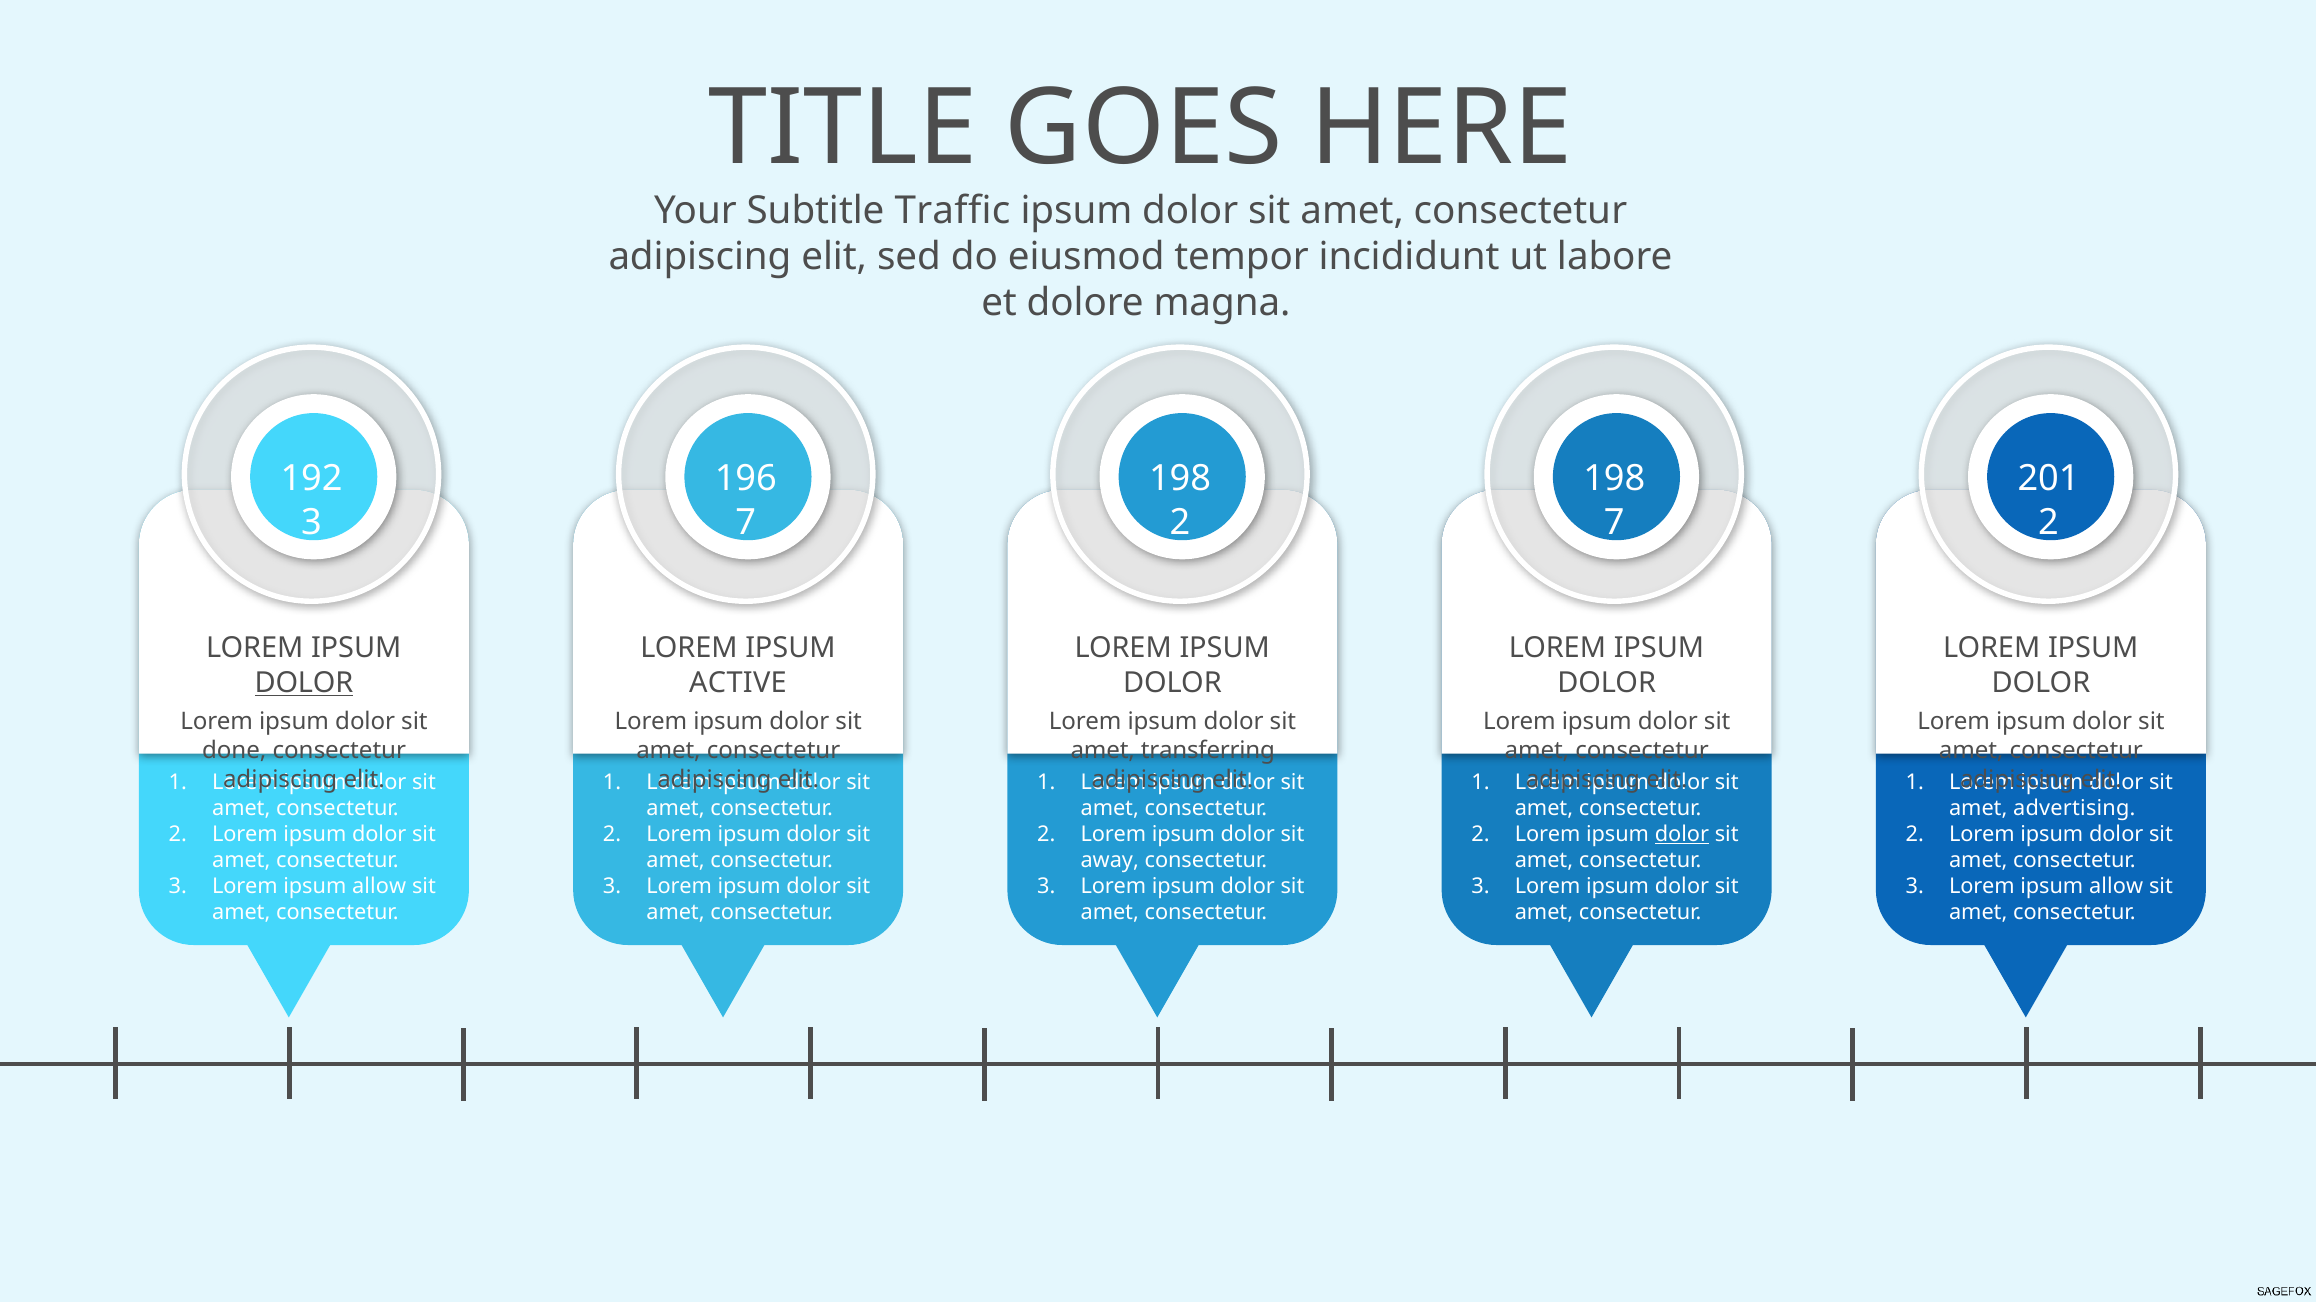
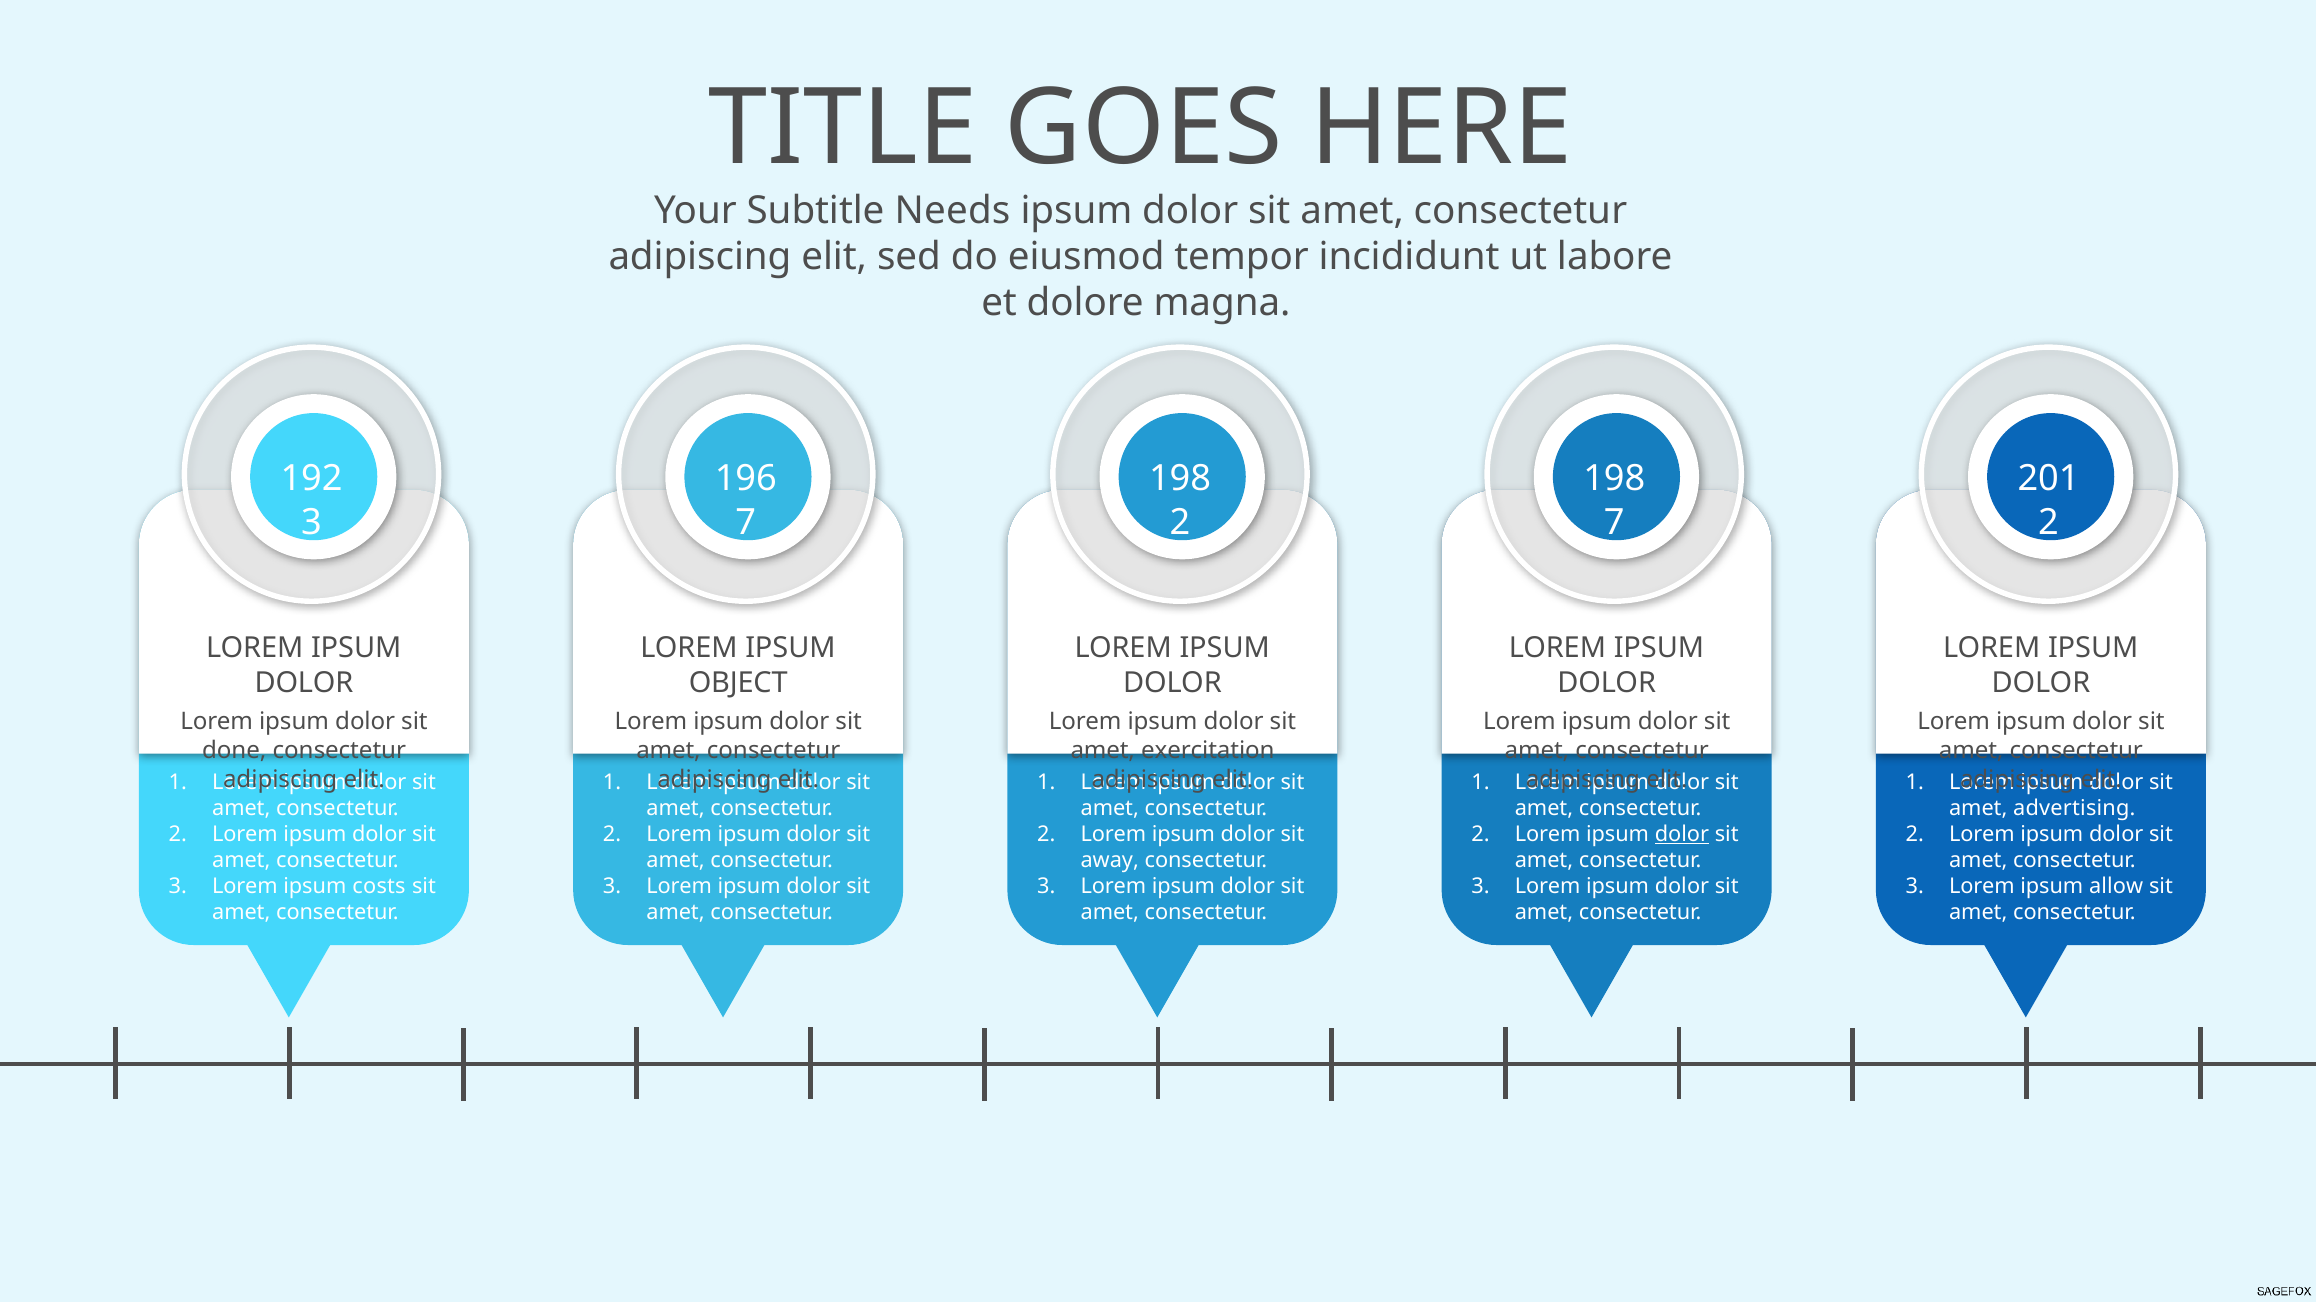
Traffic: Traffic -> Needs
DOLOR at (304, 683) underline: present -> none
ACTIVE: ACTIVE -> OBJECT
transferring: transferring -> exercitation
allow at (379, 887): allow -> costs
